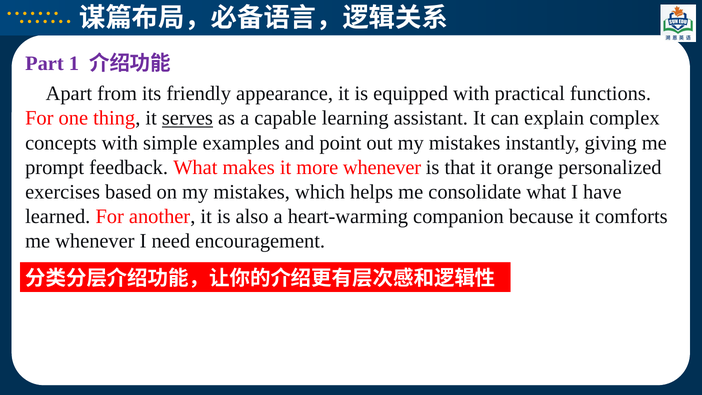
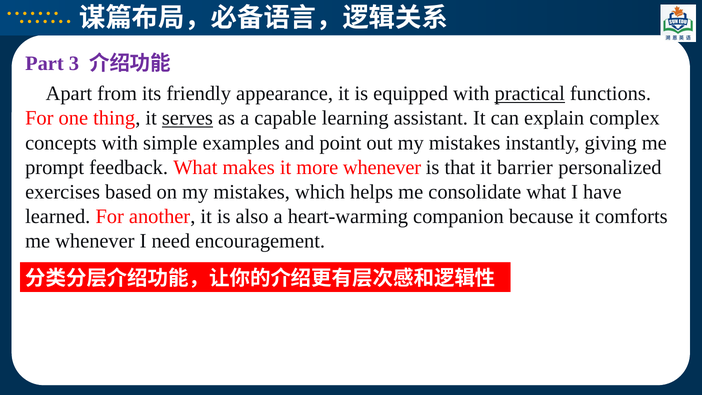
1: 1 -> 3
practical underline: none -> present
orange: orange -> barrier
